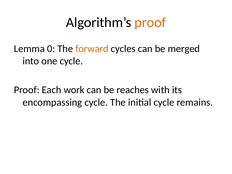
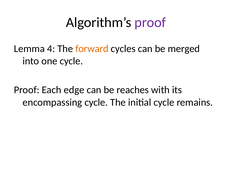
proof at (150, 22) colour: orange -> purple
0: 0 -> 4
work: work -> edge
